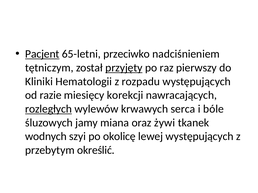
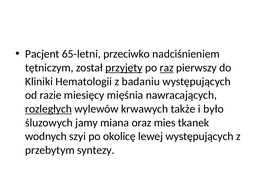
Pacjent underline: present -> none
raz underline: none -> present
rozpadu: rozpadu -> badaniu
korekcji: korekcji -> mięśnia
serca: serca -> także
bóle: bóle -> było
żywi: żywi -> mies
określić: określić -> syntezy
